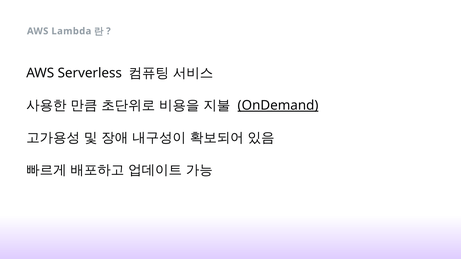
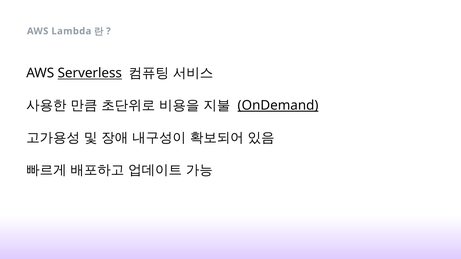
Serverless underline: none -> present
